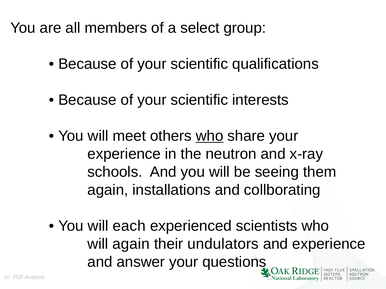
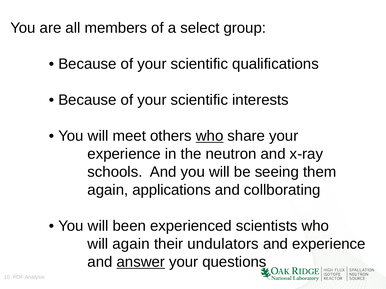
installations: installations -> applications
each: each -> been
answer underline: none -> present
